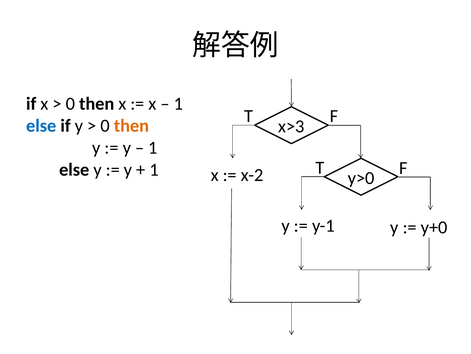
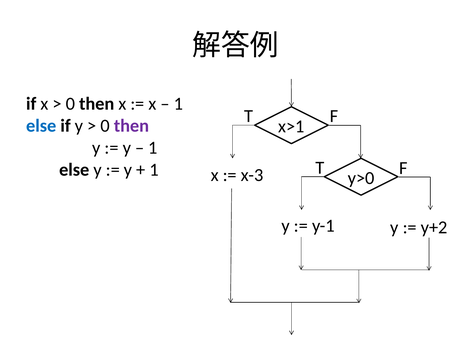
then at (131, 125) colour: orange -> purple
x>3: x>3 -> x>1
x-2: x-2 -> x-3
y+0: y+0 -> y+2
